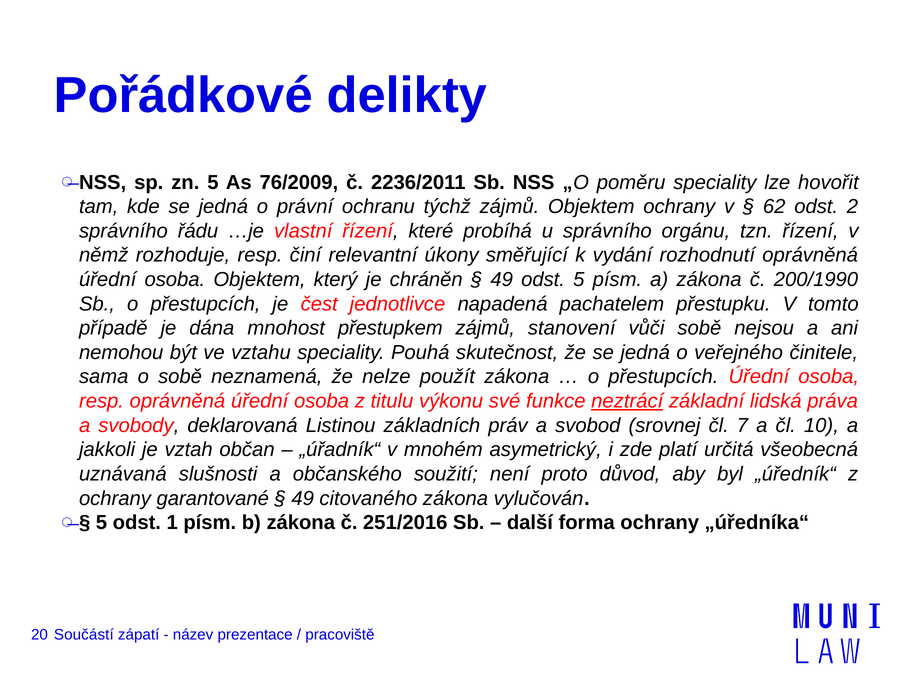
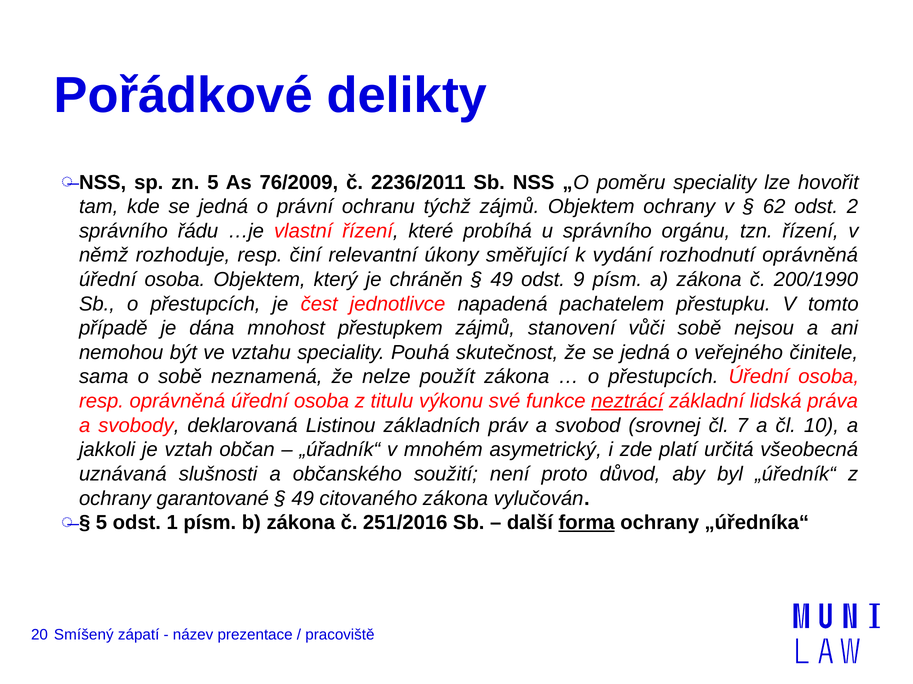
odst 5: 5 -> 9
forma underline: none -> present
Součástí: Součástí -> Smíšený
